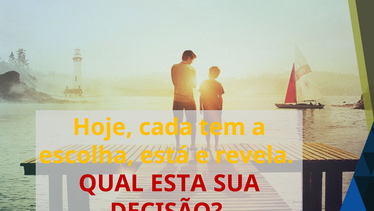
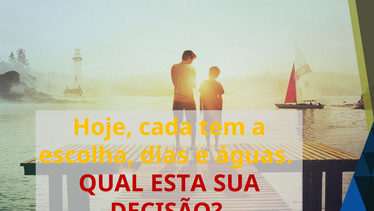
está: está -> dias
revela: revela -> águas
